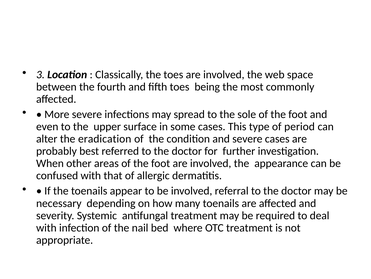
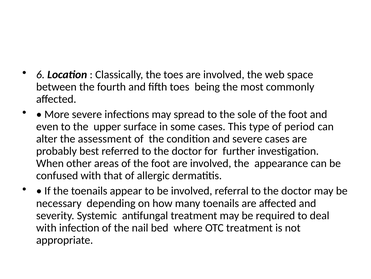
3: 3 -> 6
eradication: eradication -> assessment
